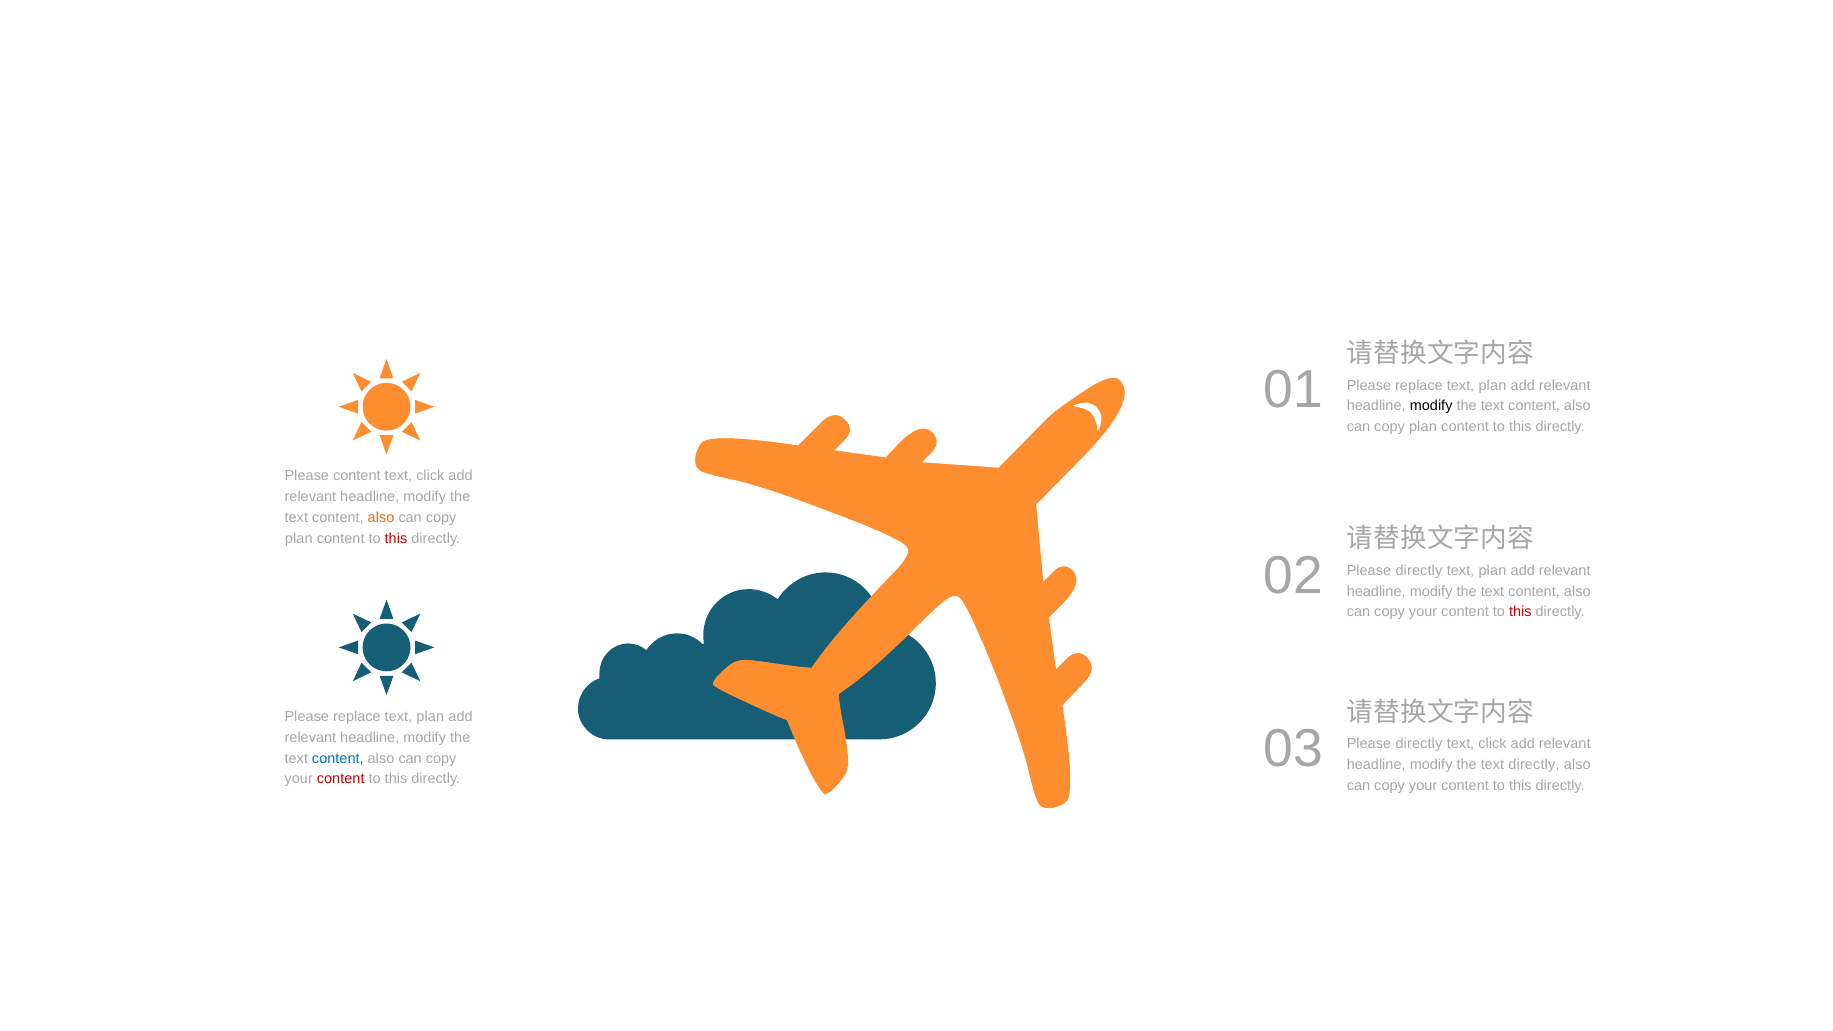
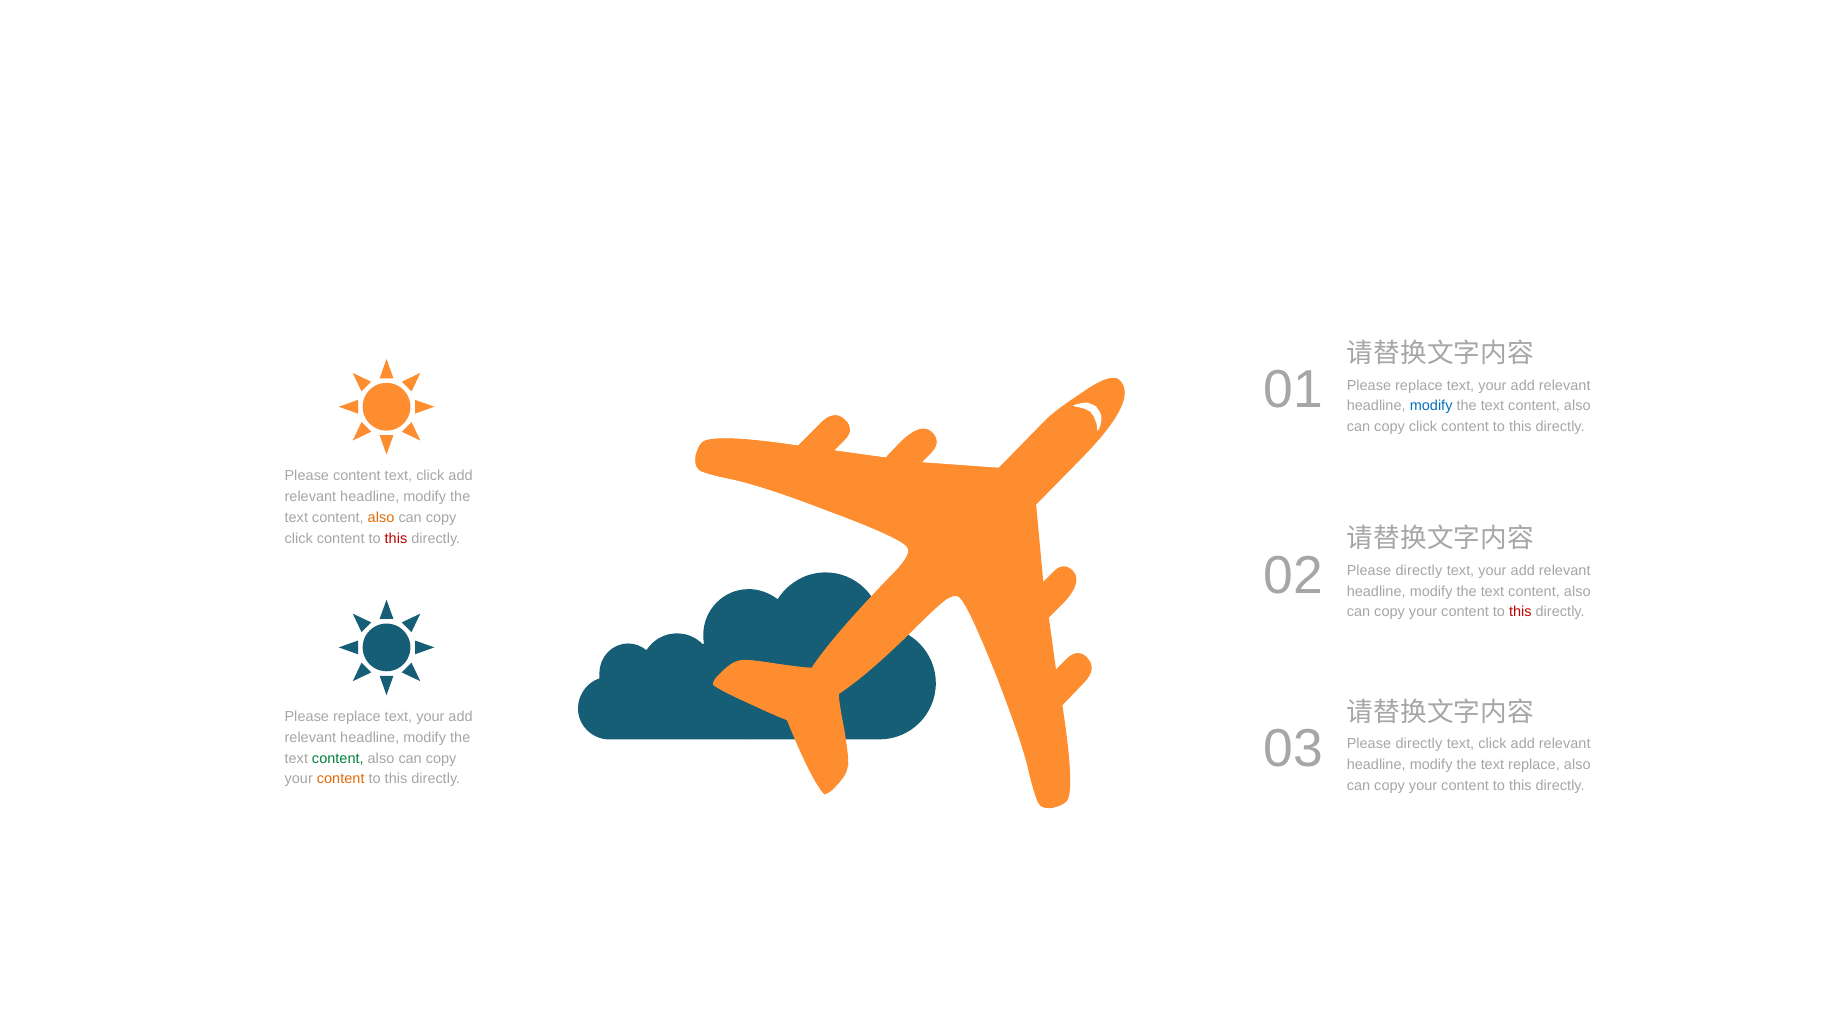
plan at (1492, 385): plan -> your
modify at (1431, 406) colour: black -> blue
plan at (1423, 427): plan -> click
plan at (299, 538): plan -> click
plan at (1492, 571): plan -> your
plan at (430, 717): plan -> your
content at (338, 758) colour: blue -> green
text directly: directly -> replace
content at (341, 779) colour: red -> orange
